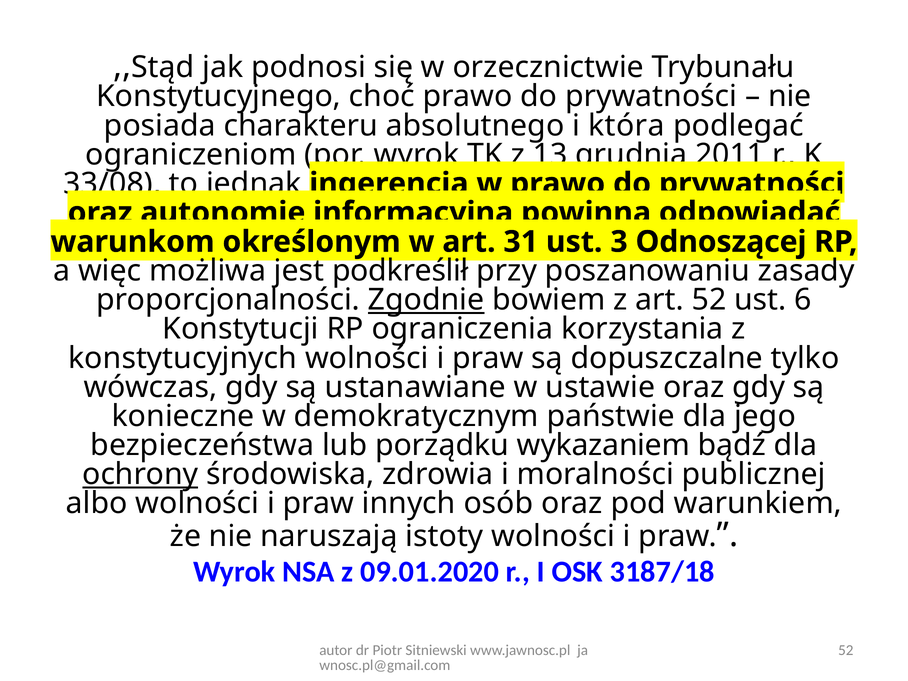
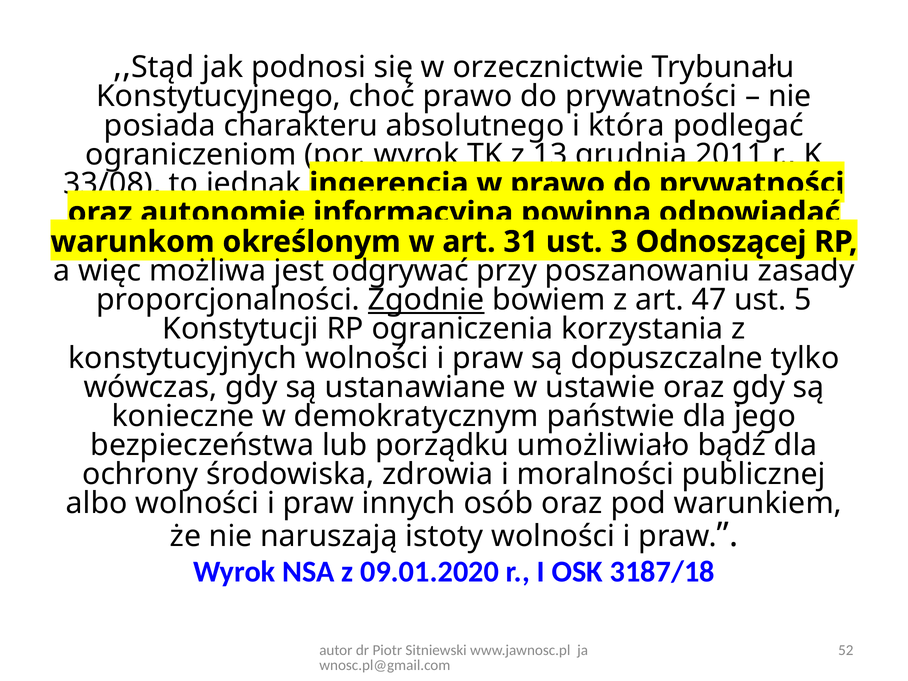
podkreślił: podkreślił -> odgrywać
art 52: 52 -> 47
6: 6 -> 5
wykazaniem: wykazaniem -> umożliwiało
ochrony underline: present -> none
